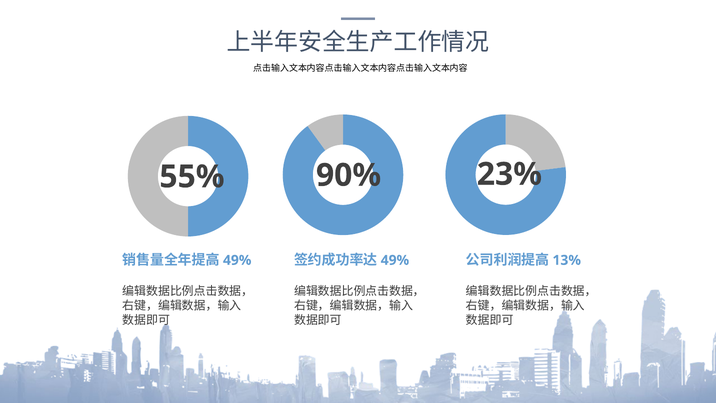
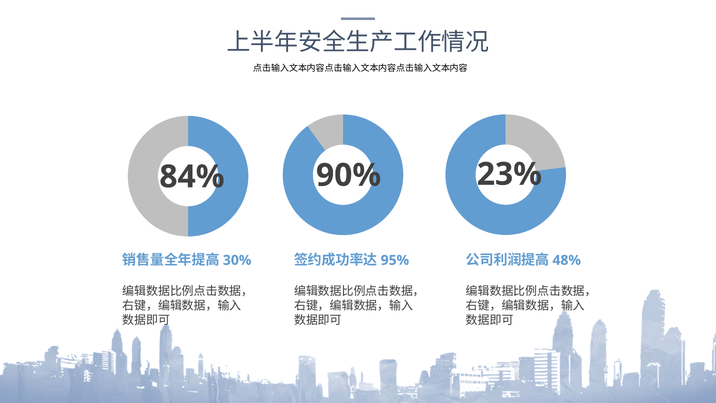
55%: 55% -> 84%
49% at (237, 260): 49% -> 30%
49% at (395, 260): 49% -> 95%
13%: 13% -> 48%
